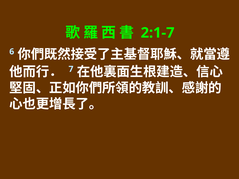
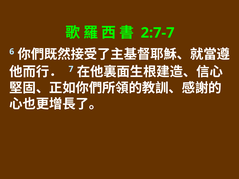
2:1-7: 2:1-7 -> 2:7-7
